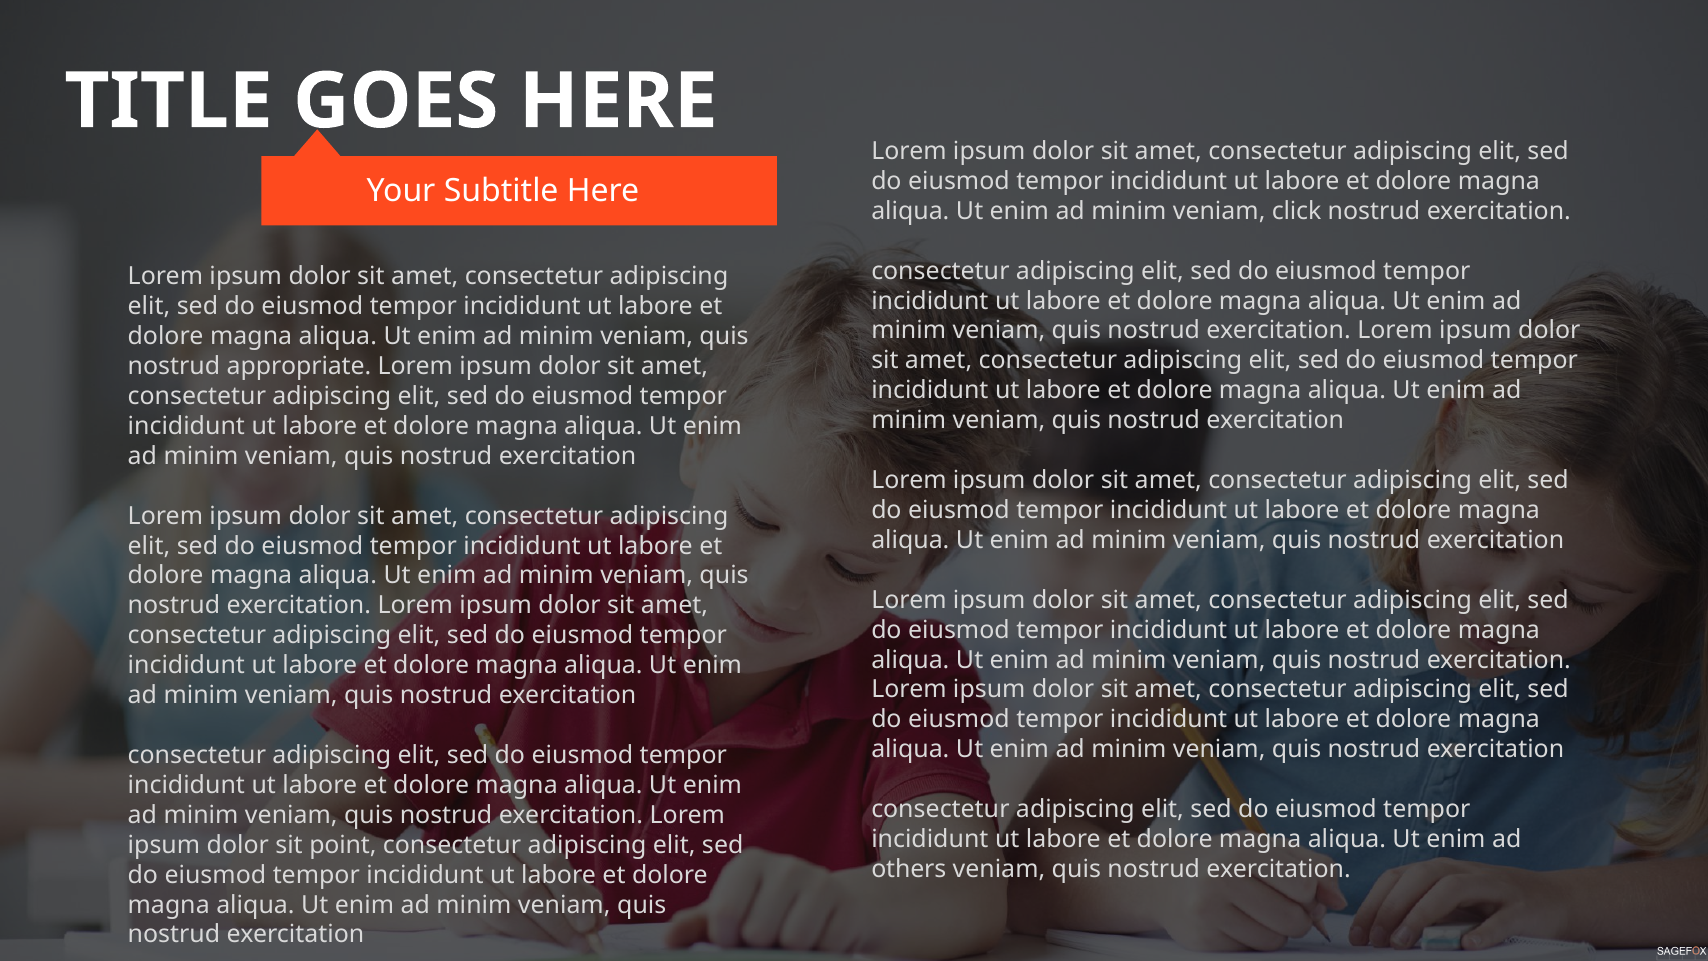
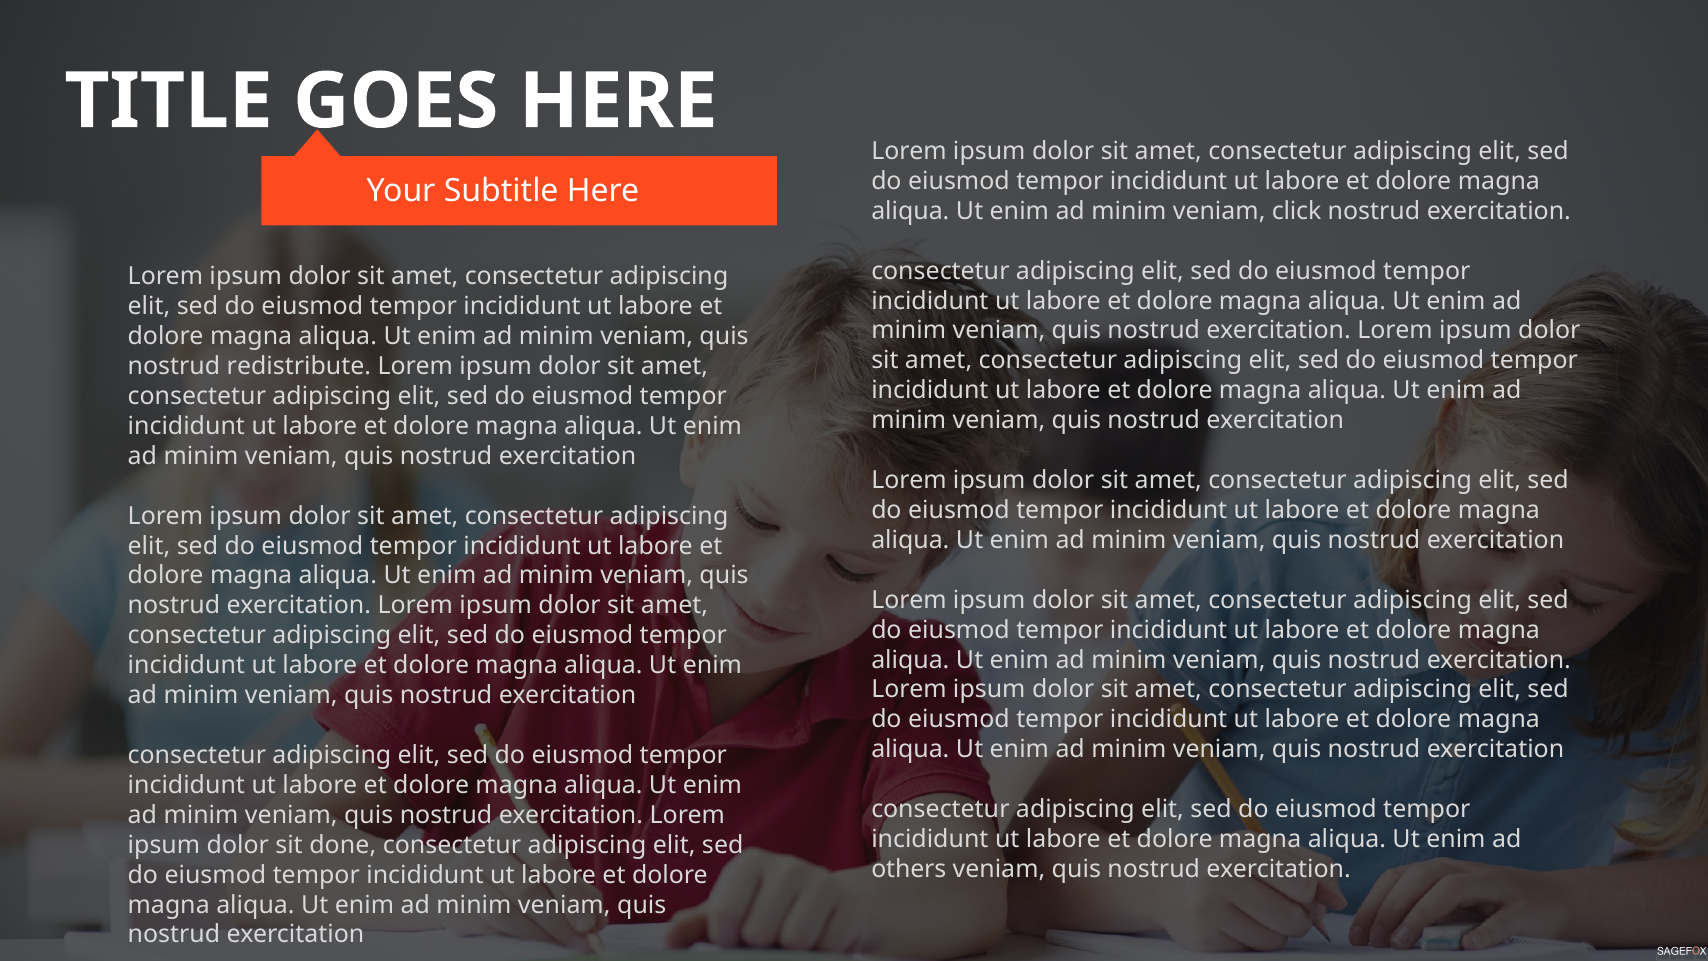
appropriate: appropriate -> redistribute
point: point -> done
